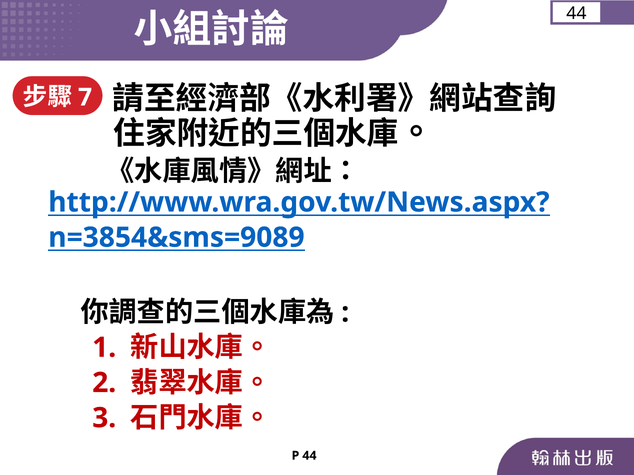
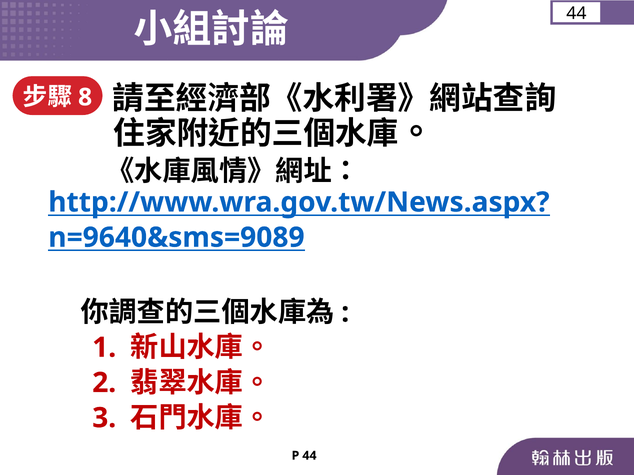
7: 7 -> 8
n=3854&sms=9089: n=3854&sms=9089 -> n=9640&sms=9089
